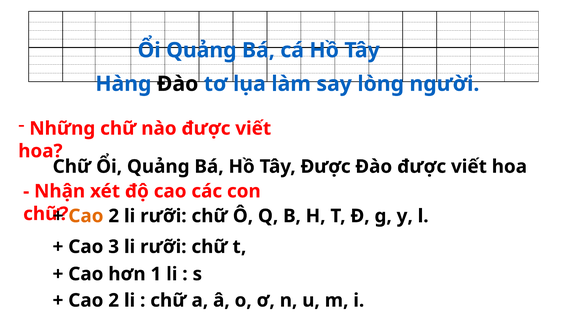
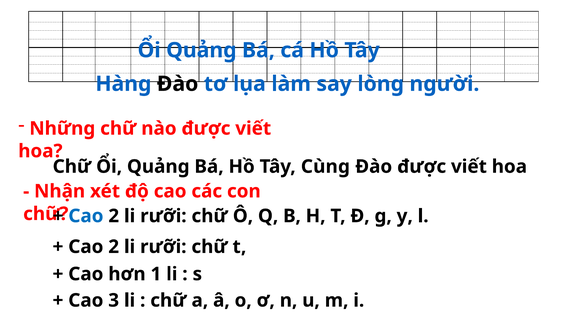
Tây Được: Được -> Cùng
Cao at (86, 216) colour: orange -> blue
3 at (114, 247): 3 -> 2
2 at (114, 300): 2 -> 3
